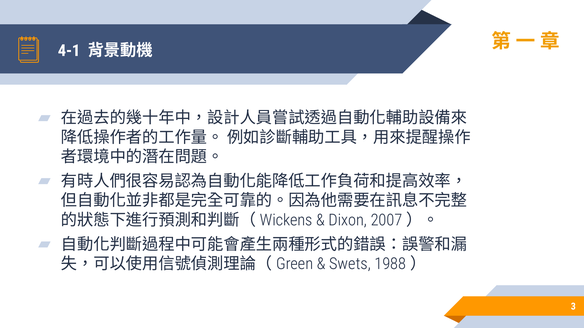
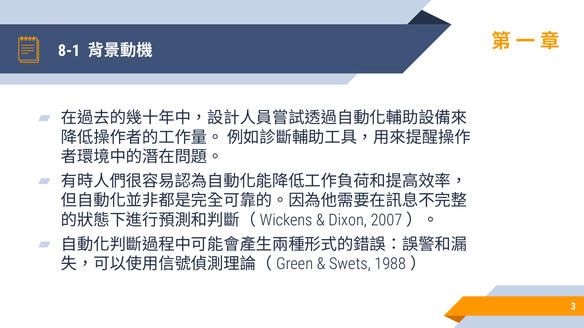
4-1: 4-1 -> 8-1
